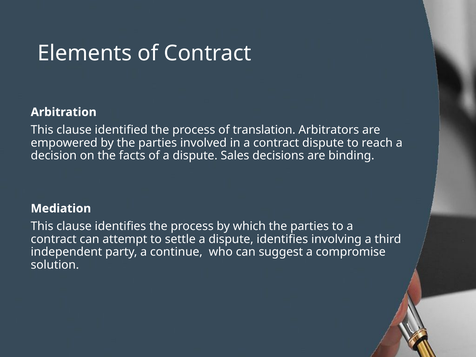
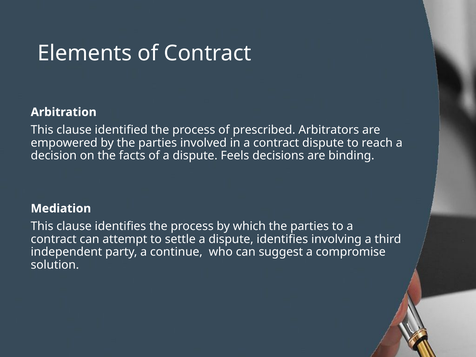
translation: translation -> prescribed
Sales: Sales -> Feels
